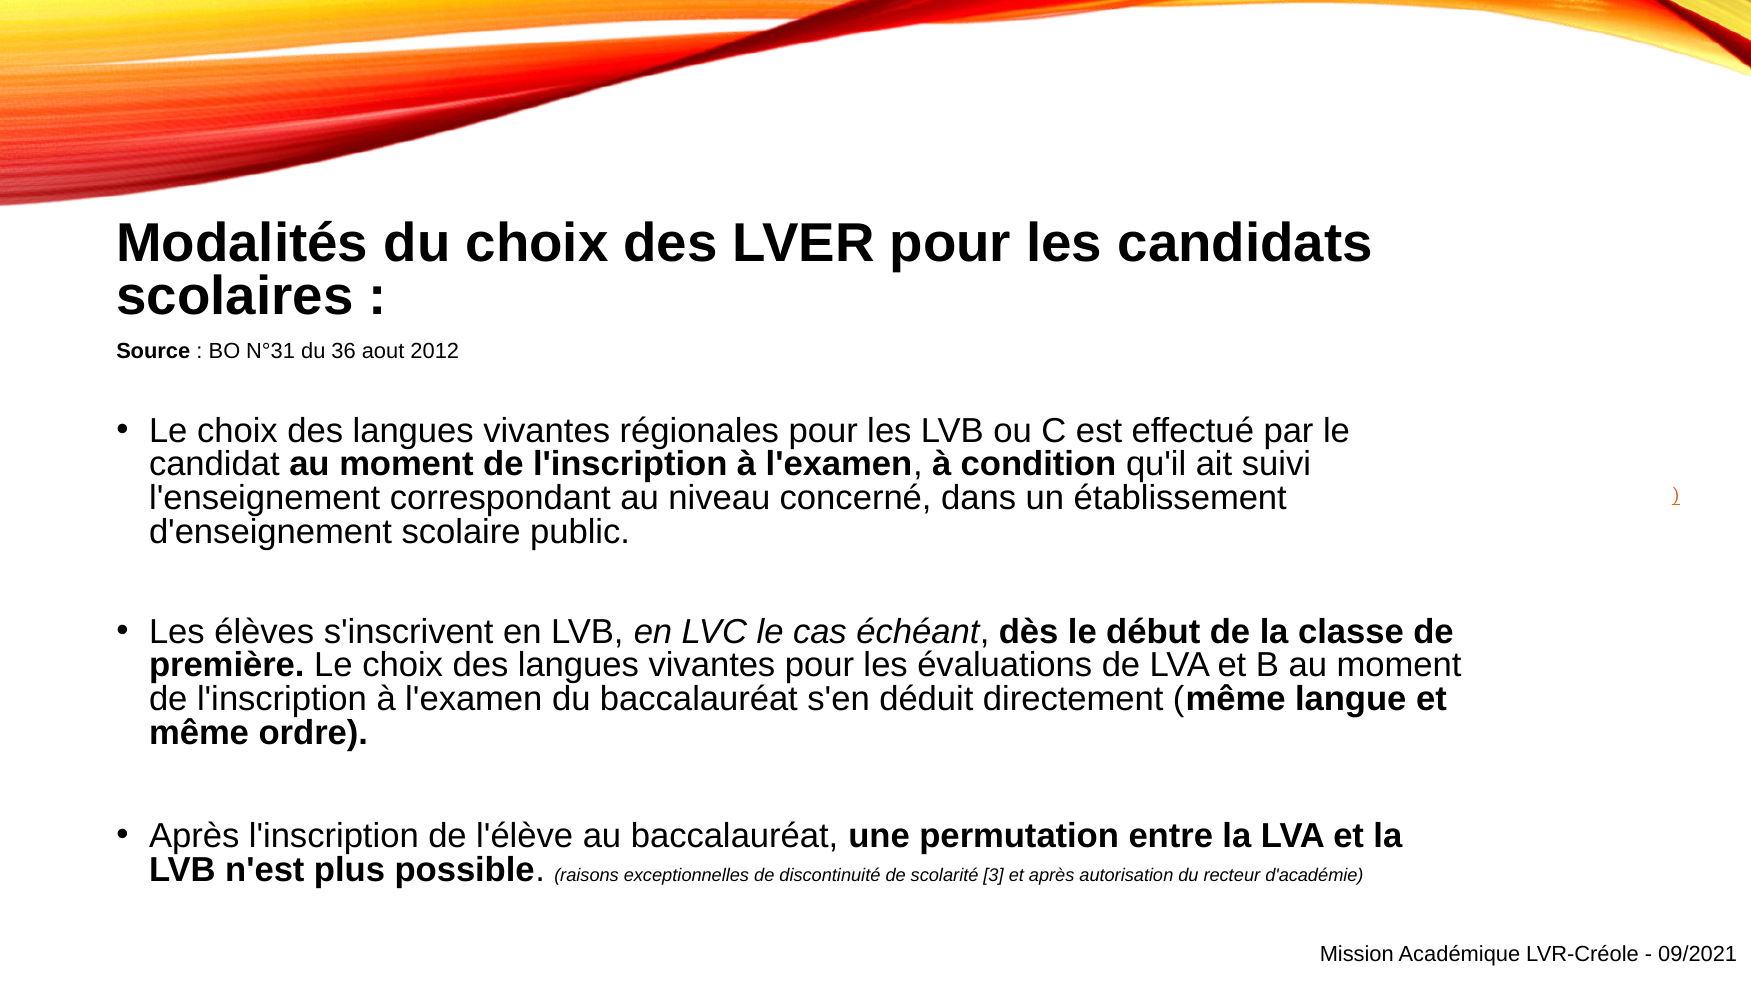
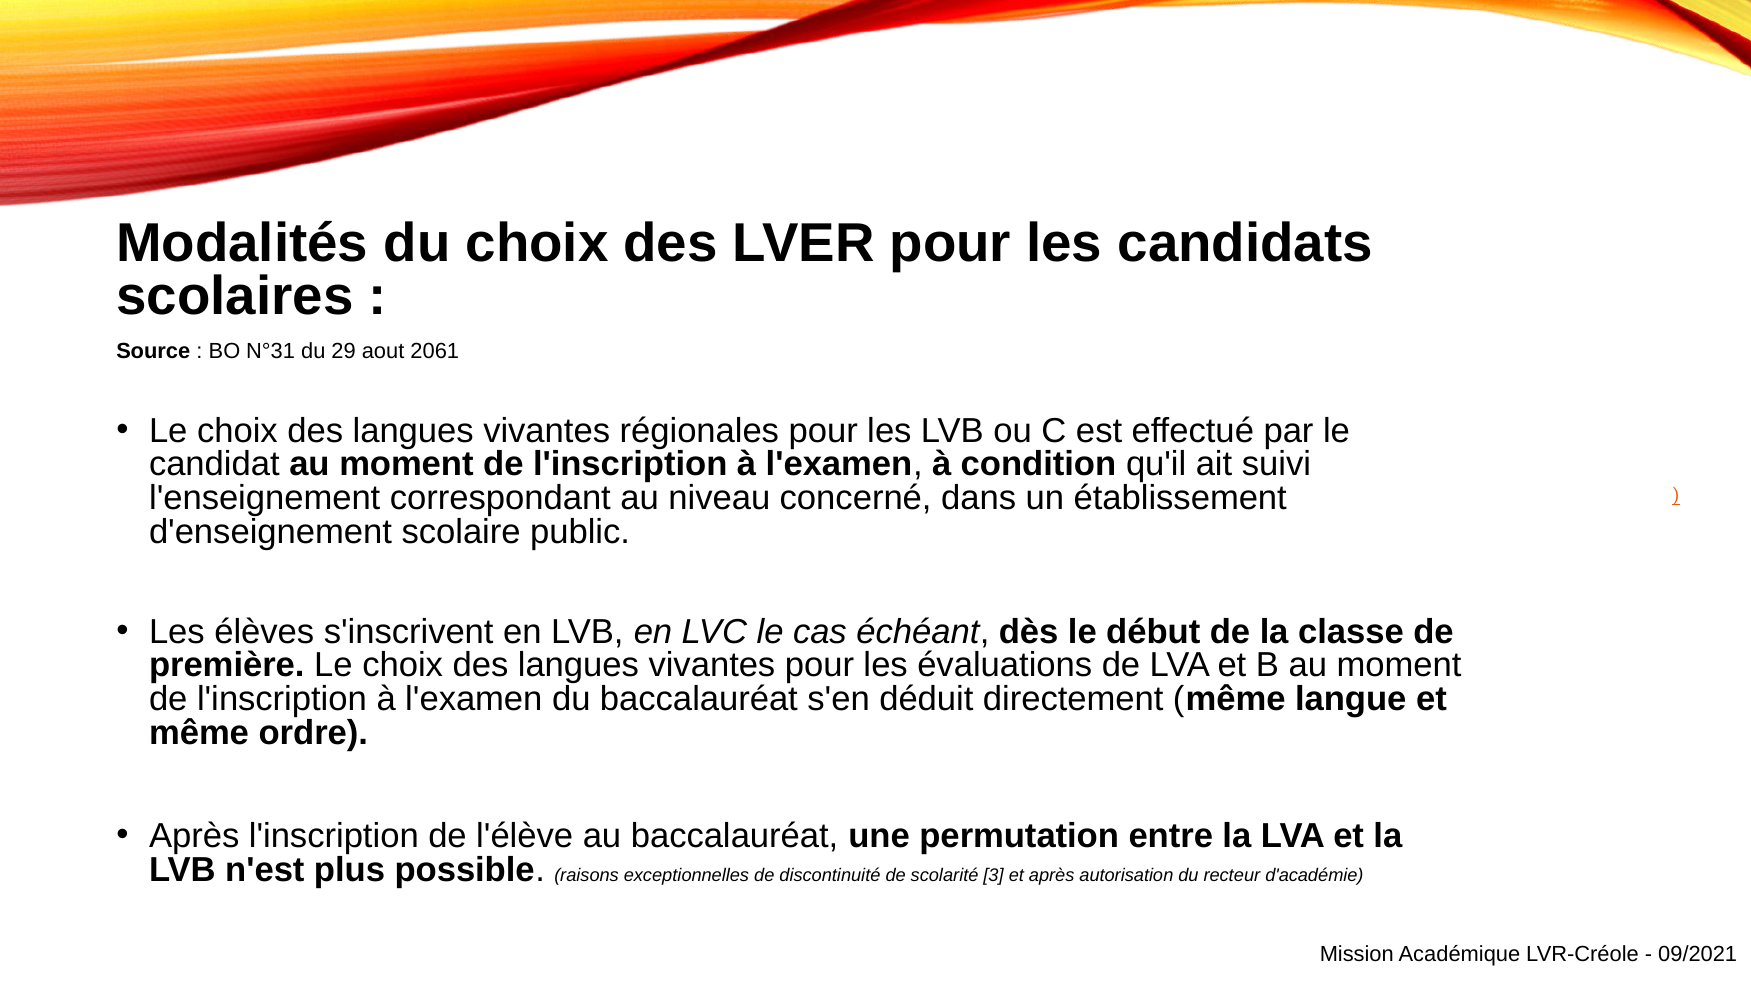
36: 36 -> 29
2012: 2012 -> 2061
